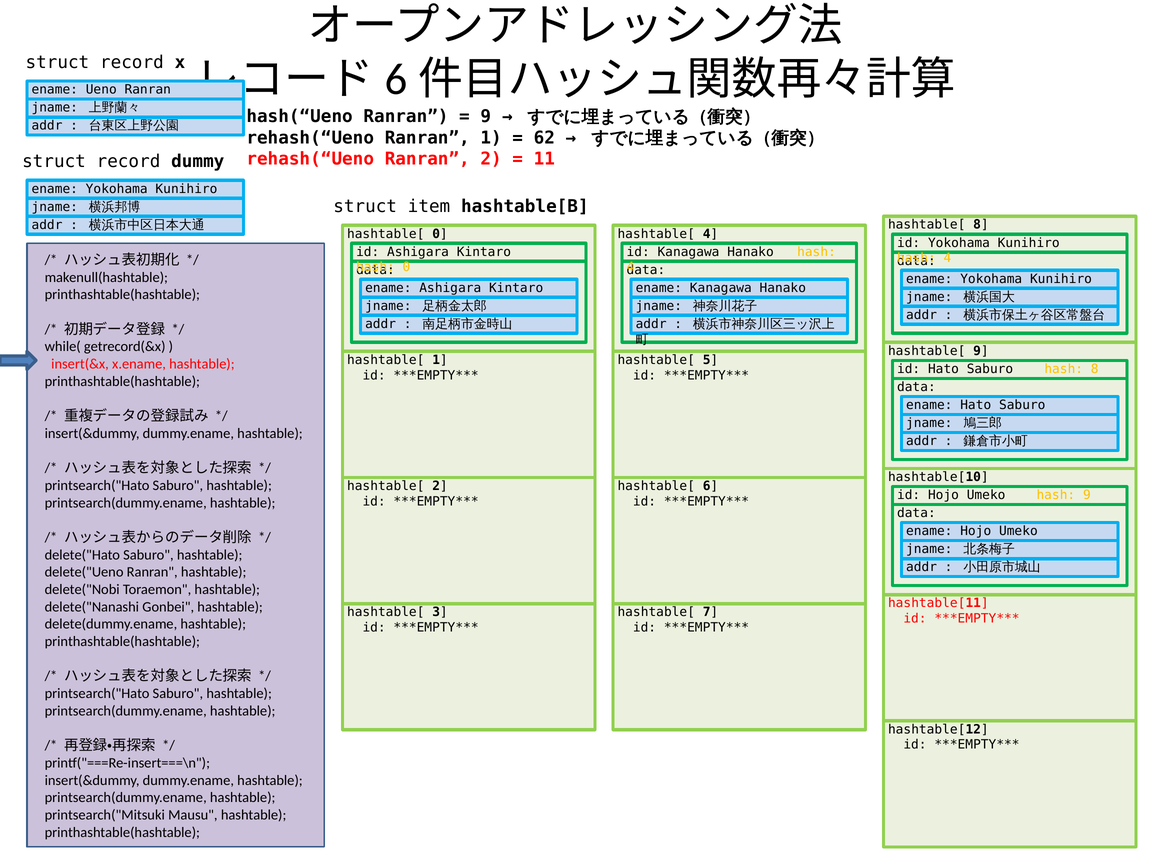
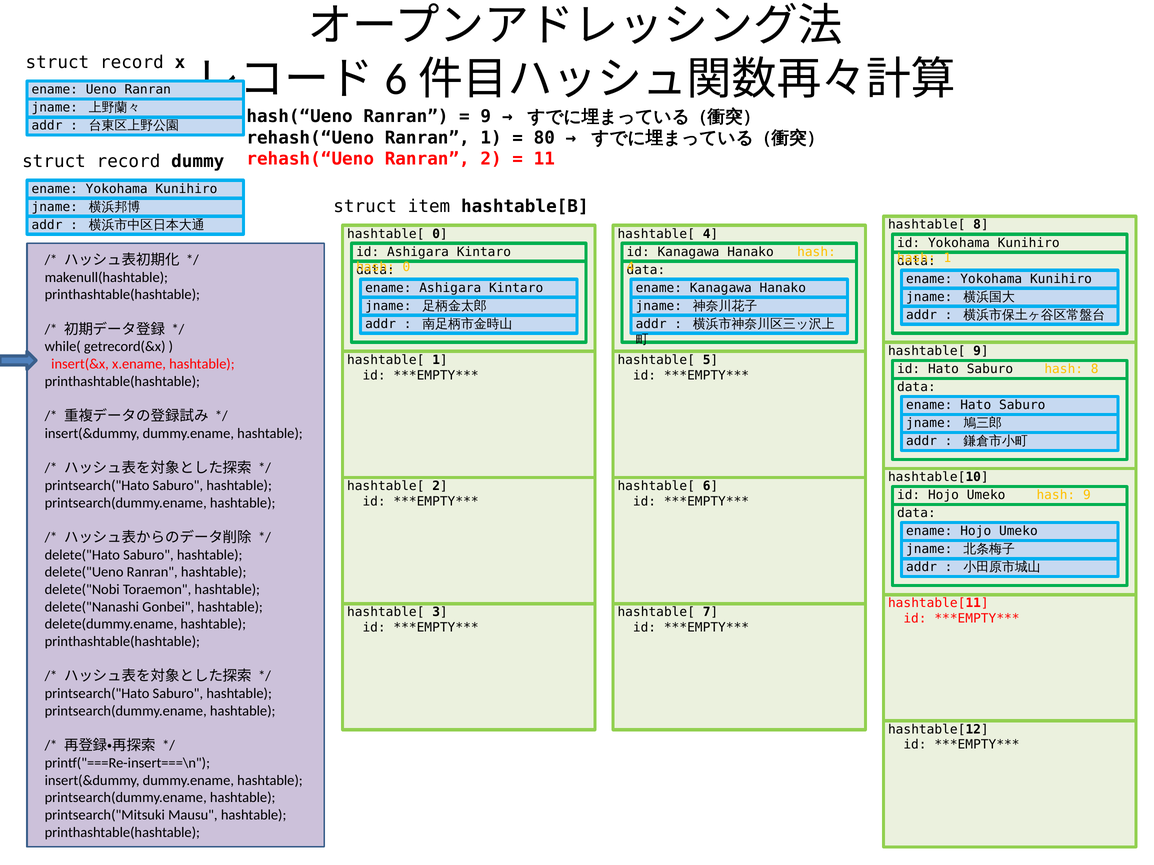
62: 62 -> 80
4 at (947, 258): 4 -> 1
